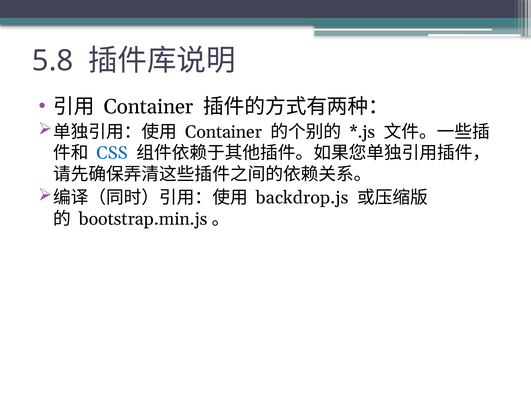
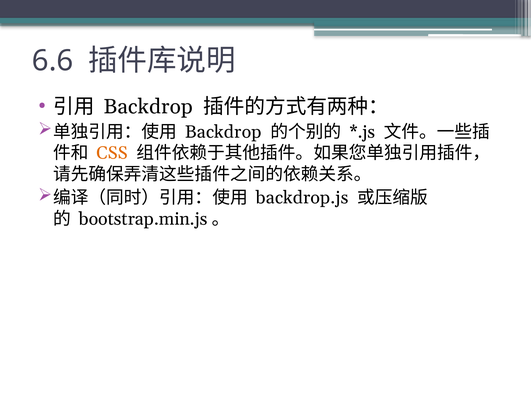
5.8: 5.8 -> 6.6
Container at (149, 107): Container -> Backdrop
Container at (224, 132): Container -> Backdrop
CSS colour: blue -> orange
